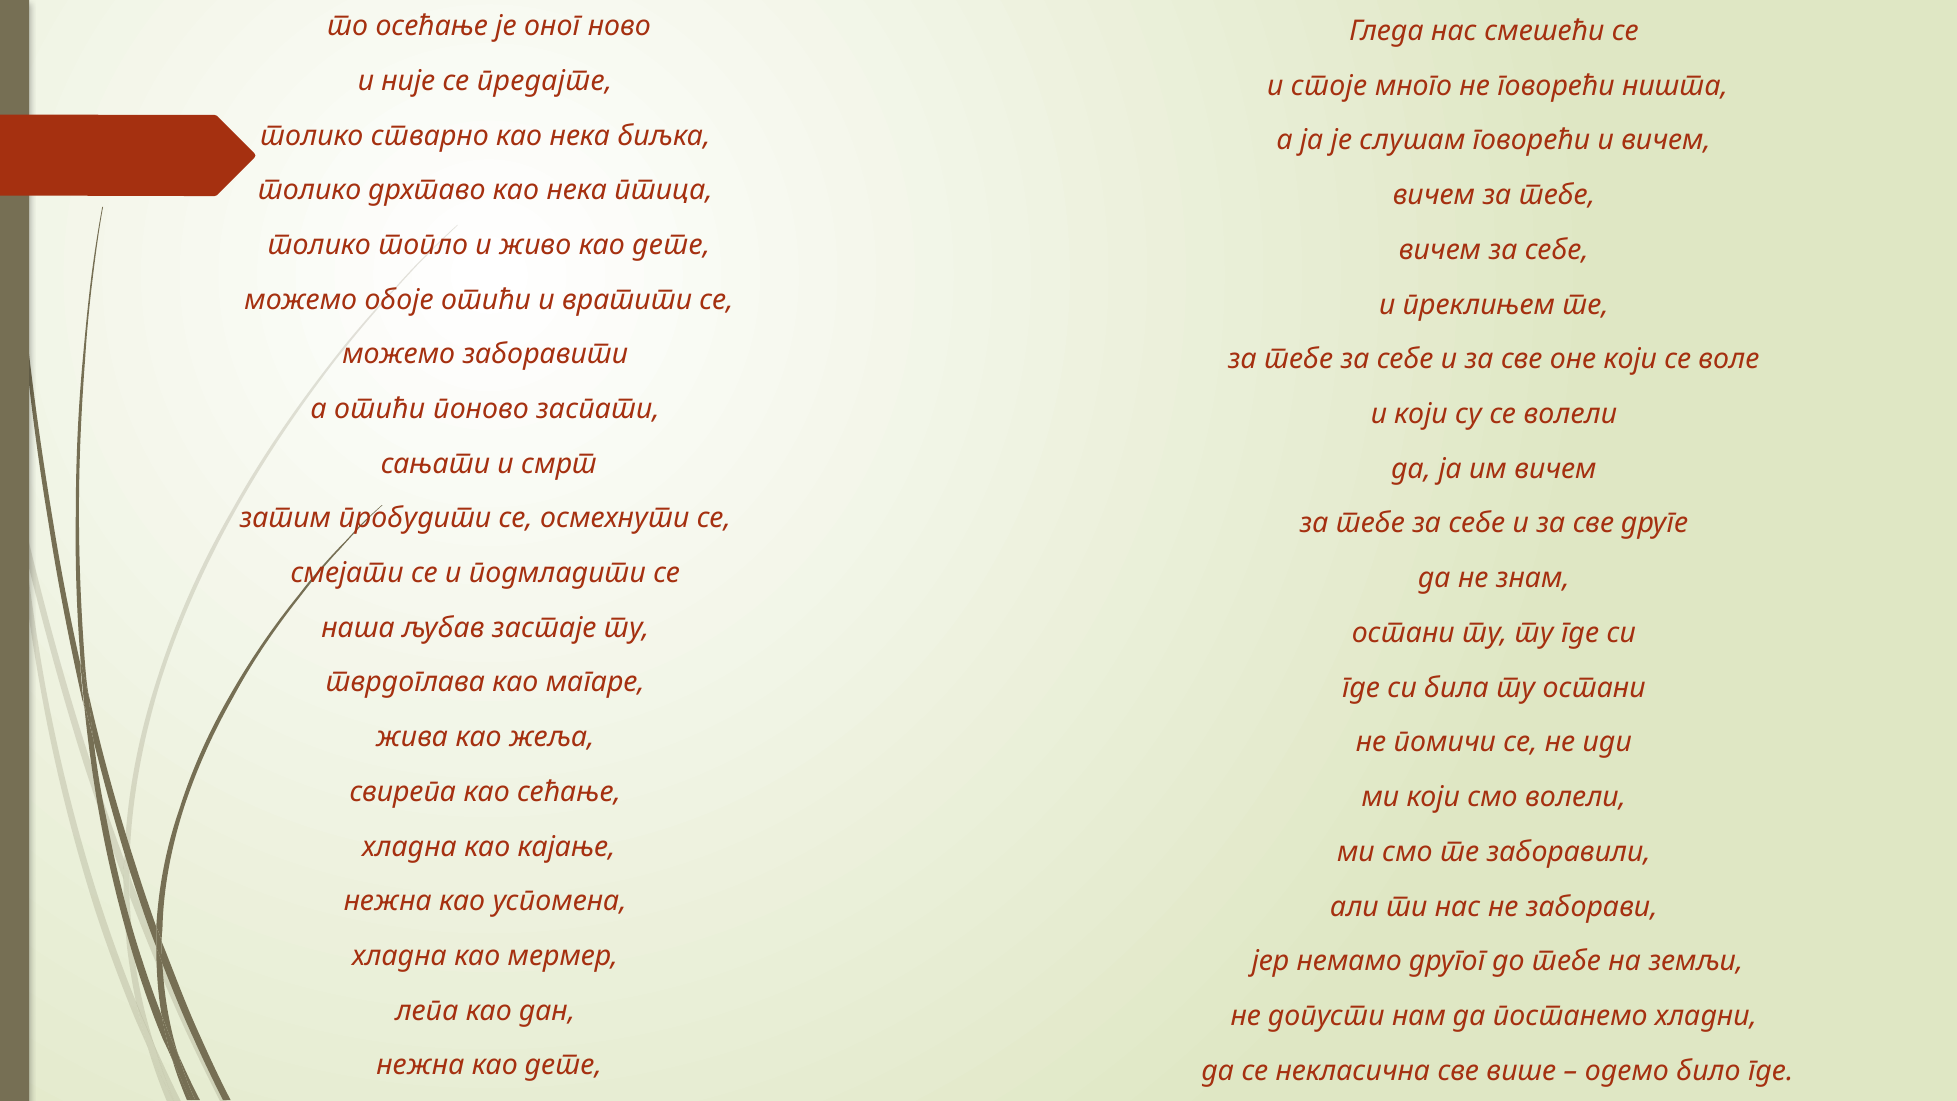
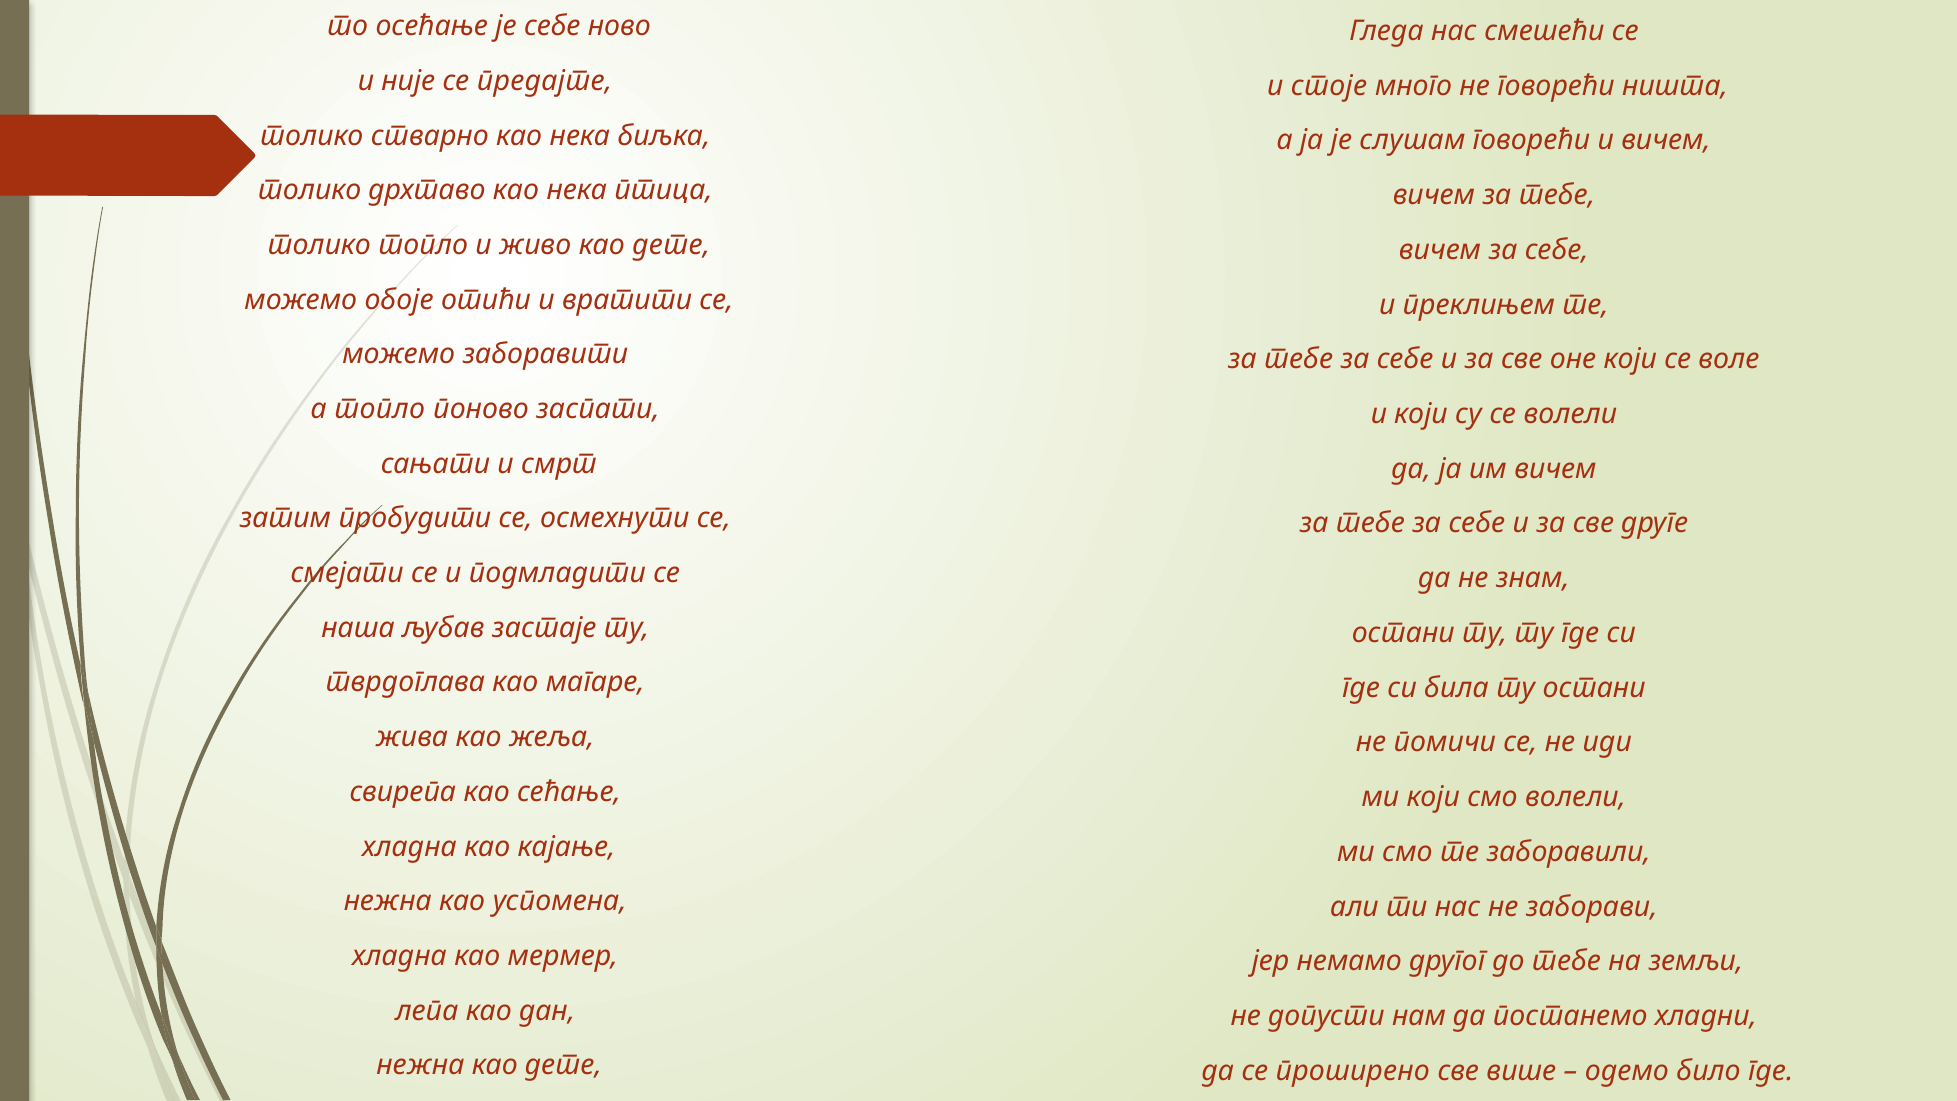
је оног: оног -> себе
а отићи: отићи -> топло
некласична: некласична -> проширено
